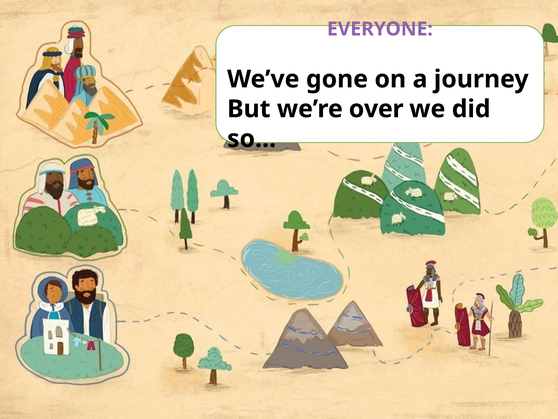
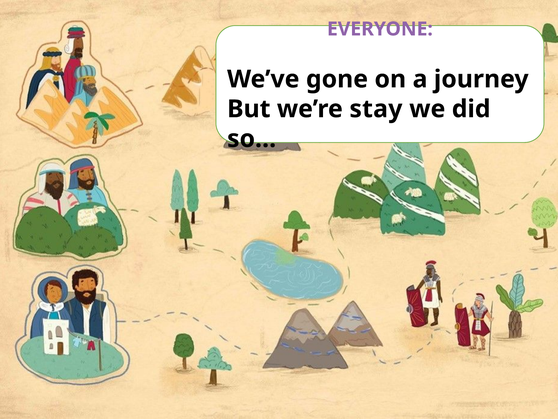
over: over -> stay
